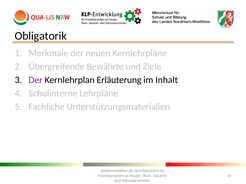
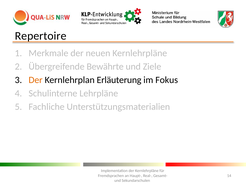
Obligatorik: Obligatorik -> Repertoire
Der at (36, 80) colour: purple -> orange
Inhalt: Inhalt -> Fokus
